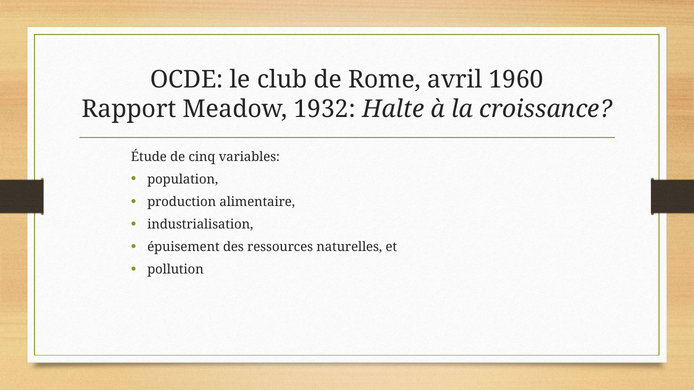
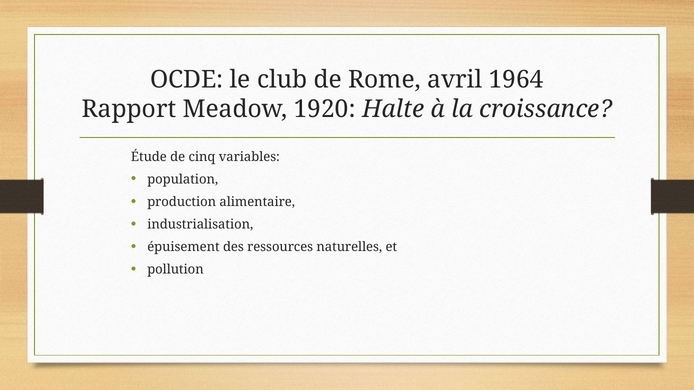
1960: 1960 -> 1964
1932: 1932 -> 1920
